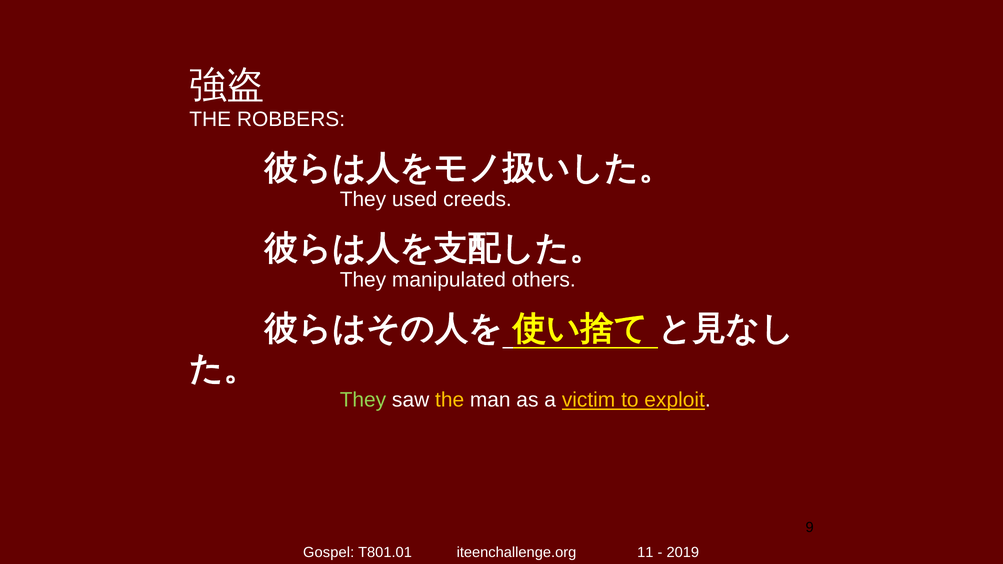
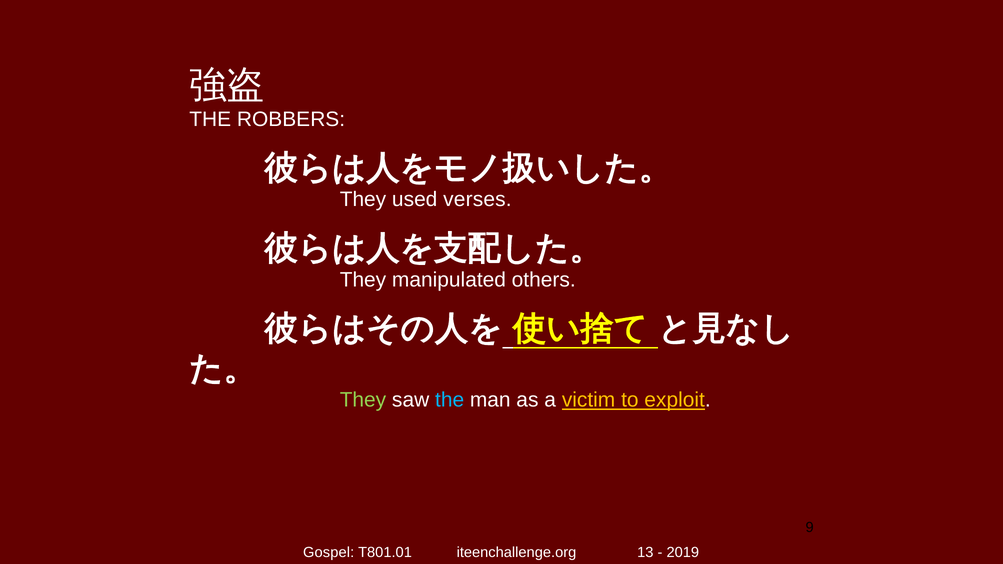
creeds: creeds -> verses
the at (450, 400) colour: yellow -> light blue
11: 11 -> 13
